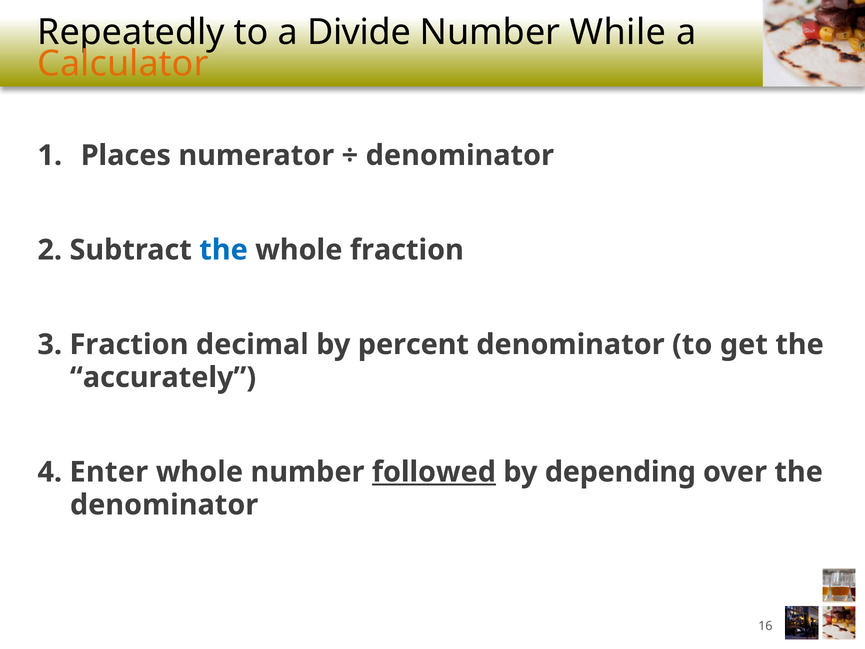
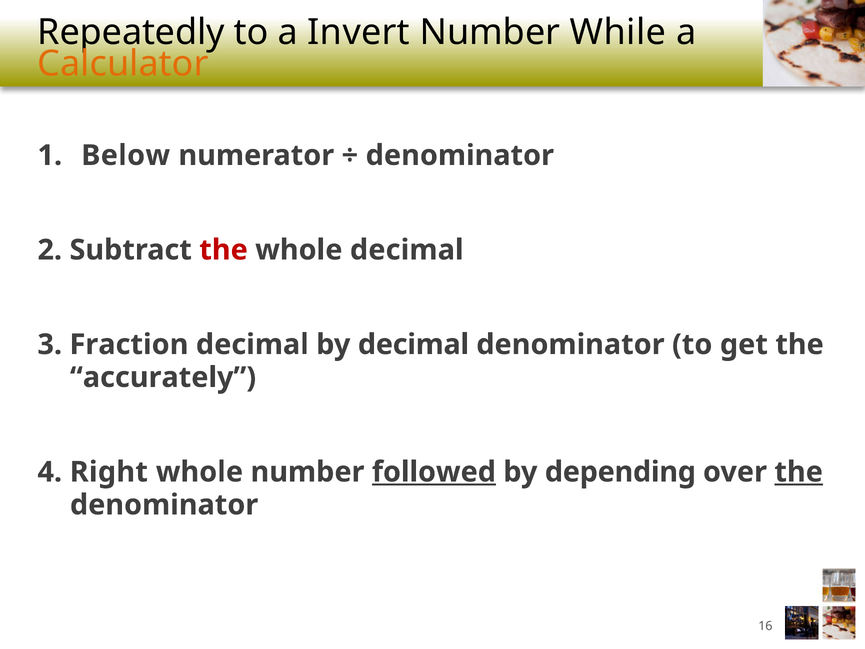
Divide: Divide -> Invert
Places: Places -> Below
the at (224, 250) colour: blue -> red
whole fraction: fraction -> decimal
by percent: percent -> decimal
Enter: Enter -> Right
the at (799, 472) underline: none -> present
